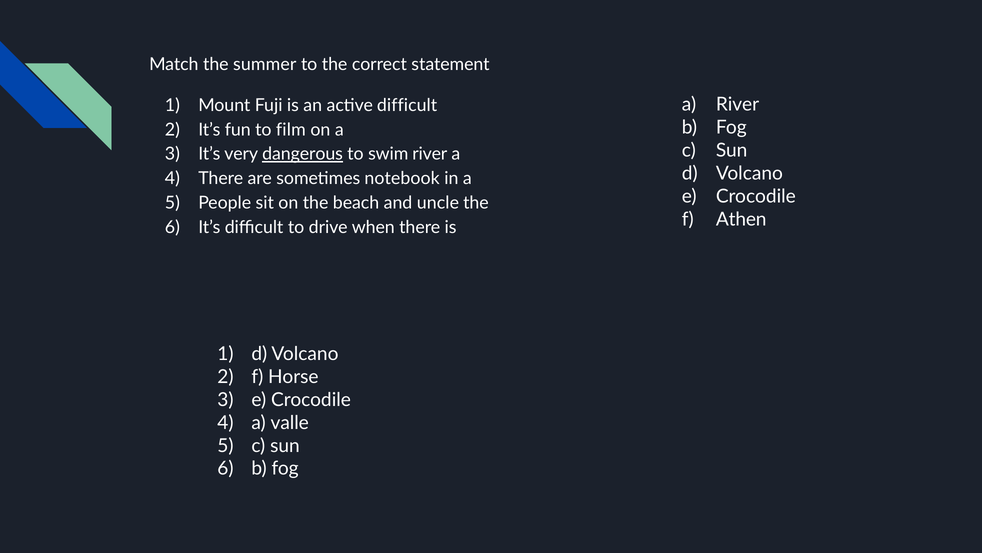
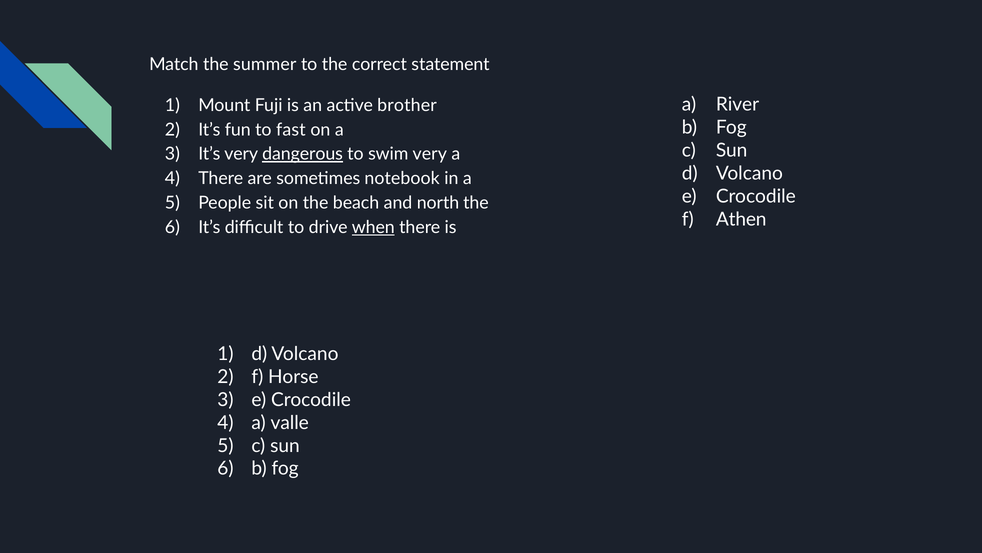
active difficult: difficult -> brother
film: film -> fast
swim river: river -> very
uncle: uncle -> north
when underline: none -> present
